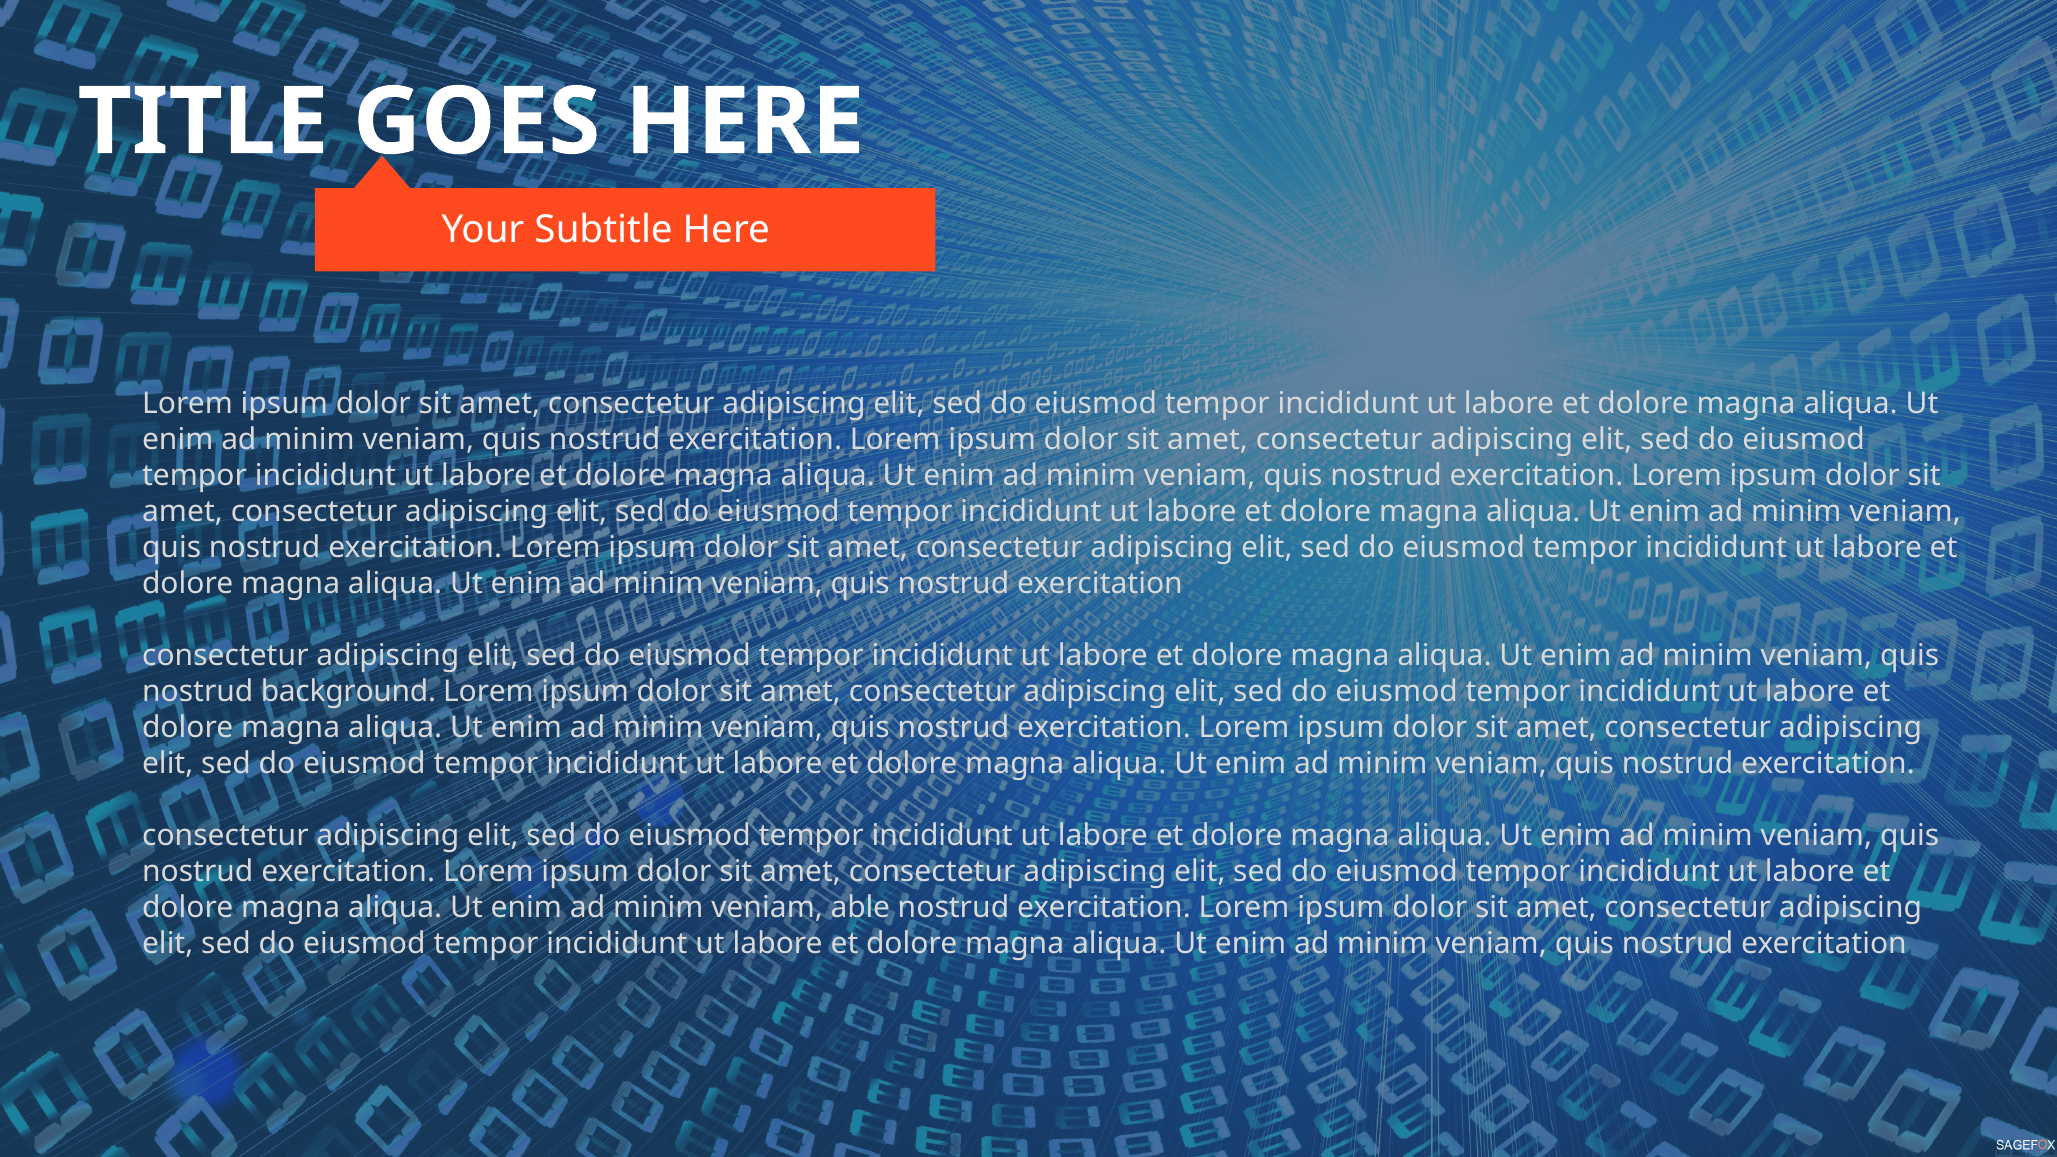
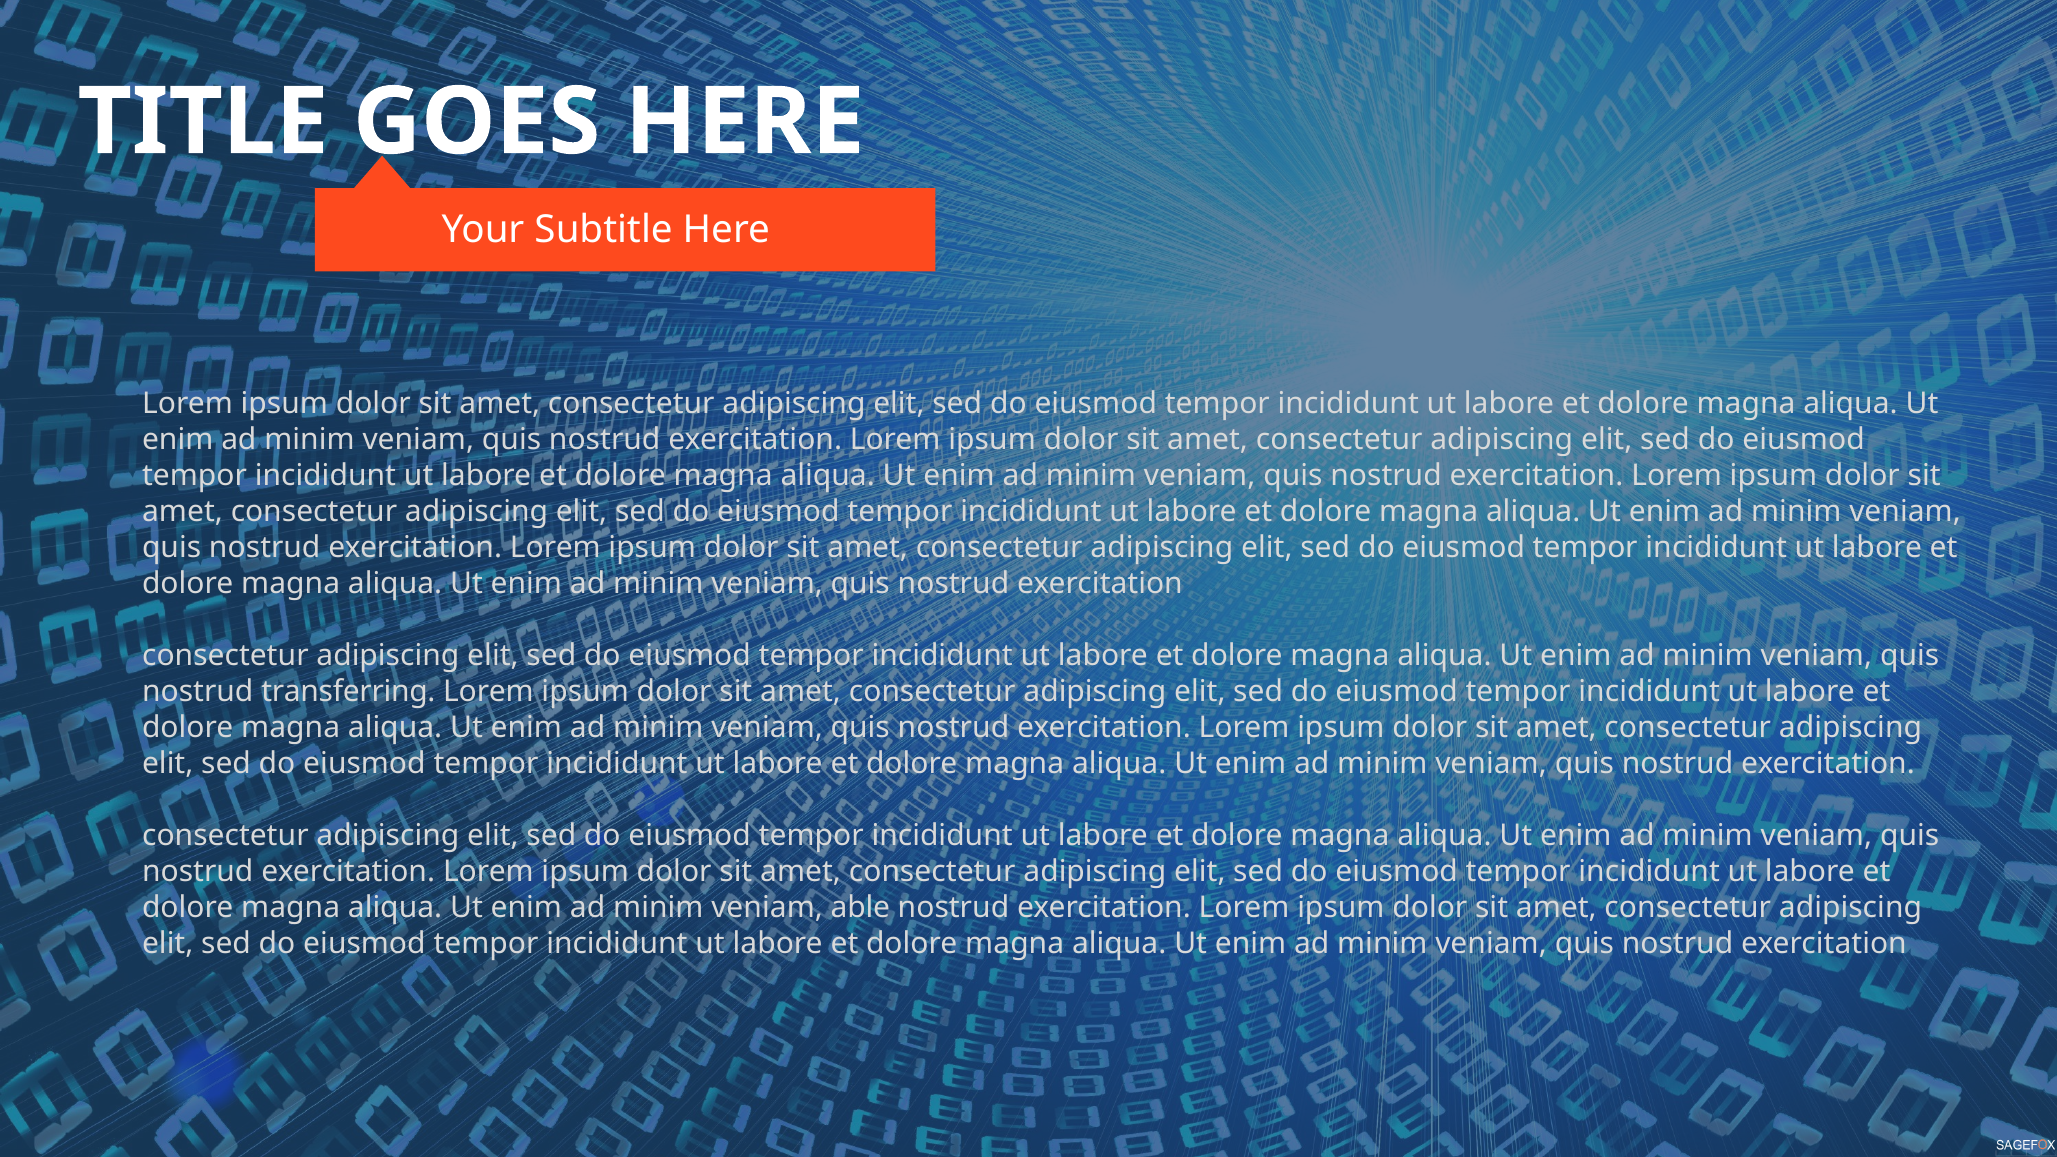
background: background -> transferring
